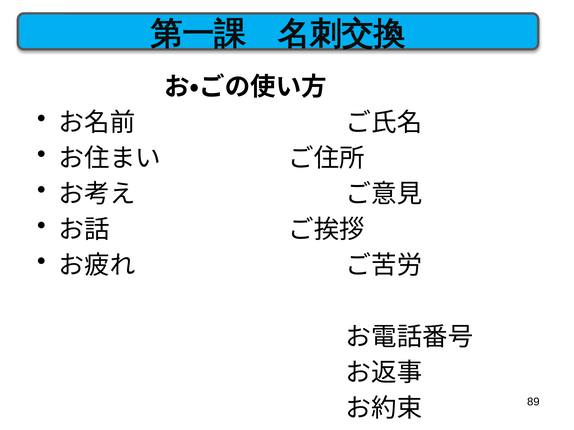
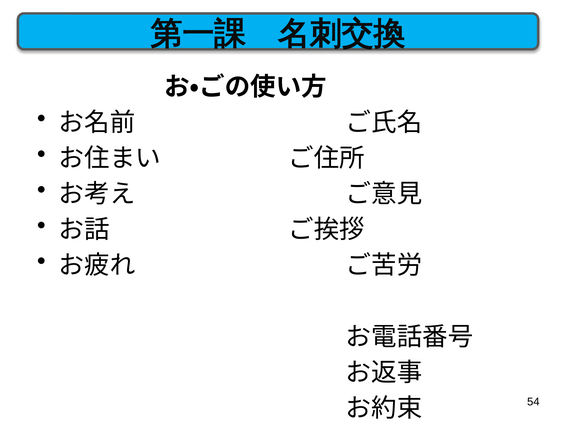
89: 89 -> 54
